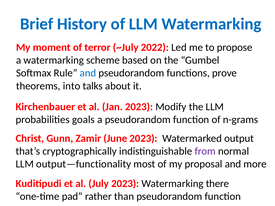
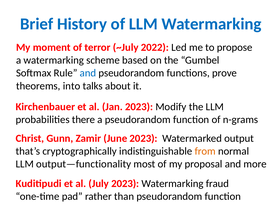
goals: goals -> there
from colour: purple -> orange
there: there -> fraud
